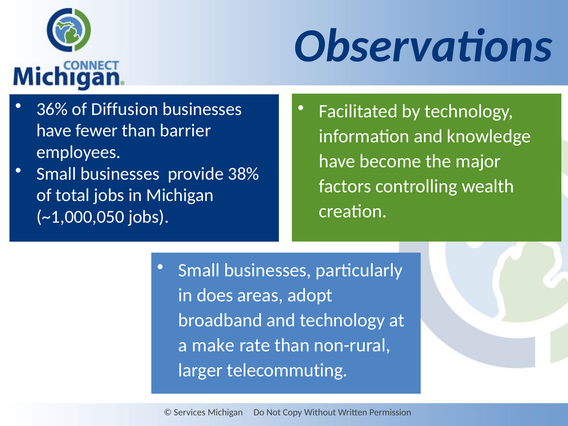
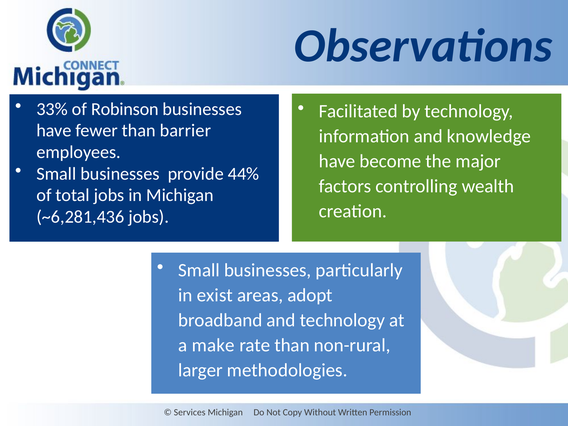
36%: 36% -> 33%
Diffusion: Diffusion -> Robinson
38%: 38% -> 44%
~1,000,050: ~1,000,050 -> ~6,281,436
does: does -> exist
telecommuting: telecommuting -> methodologies
